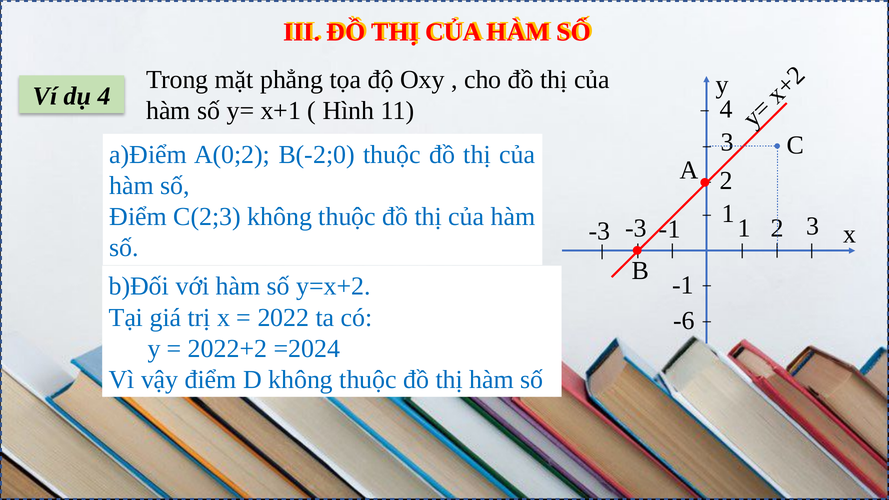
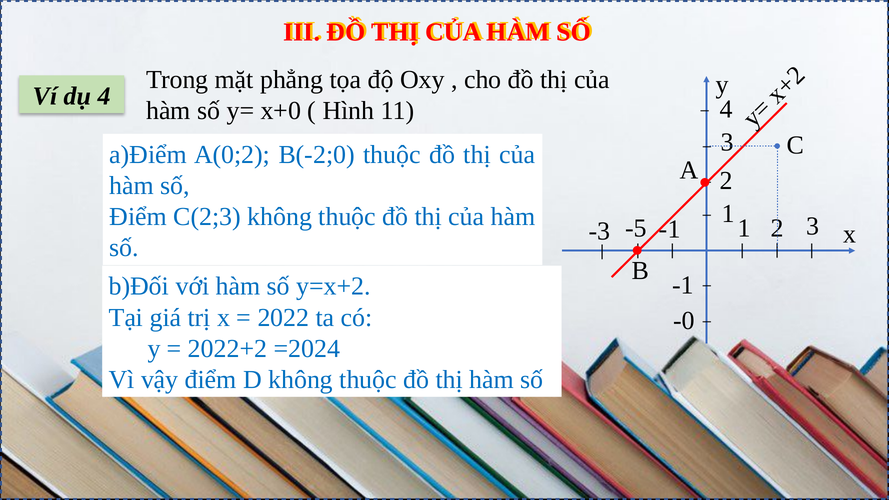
x+1: x+1 -> x+0
-3 at (636, 228): -3 -> -5
-6: -6 -> -0
